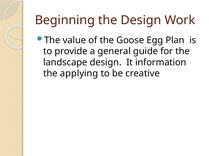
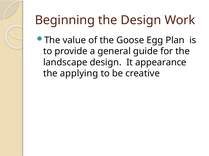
information: information -> appearance
